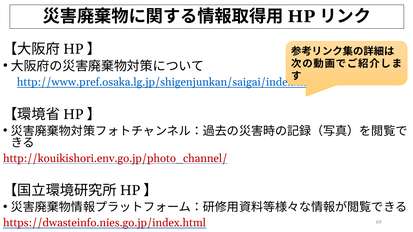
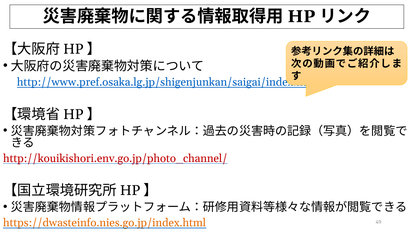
https://dwasteinfo.nies.go.jp/index.html colour: red -> orange
